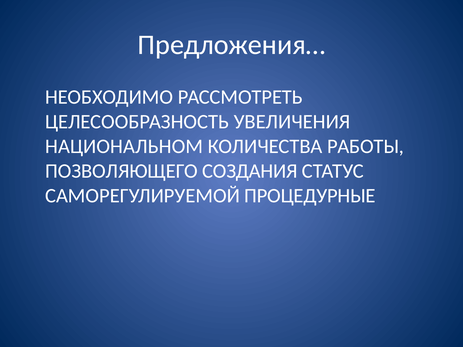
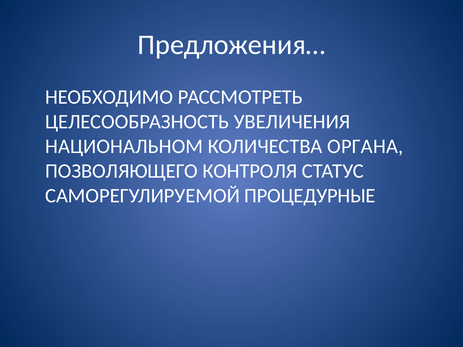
РАБОТЫ: РАБОТЫ -> ОРГАНА
СОЗДАНИЯ: СОЗДАНИЯ -> КОНТРОЛЯ
